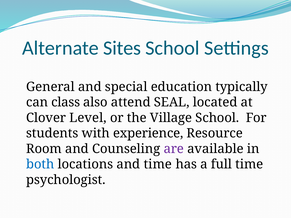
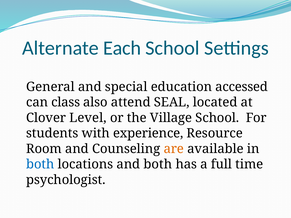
Sites: Sites -> Each
typically: typically -> accessed
are colour: purple -> orange
and time: time -> both
